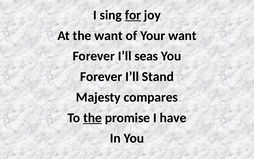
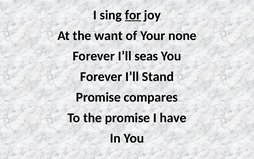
Your want: want -> none
Majesty at (98, 97): Majesty -> Promise
the at (93, 118) underline: present -> none
